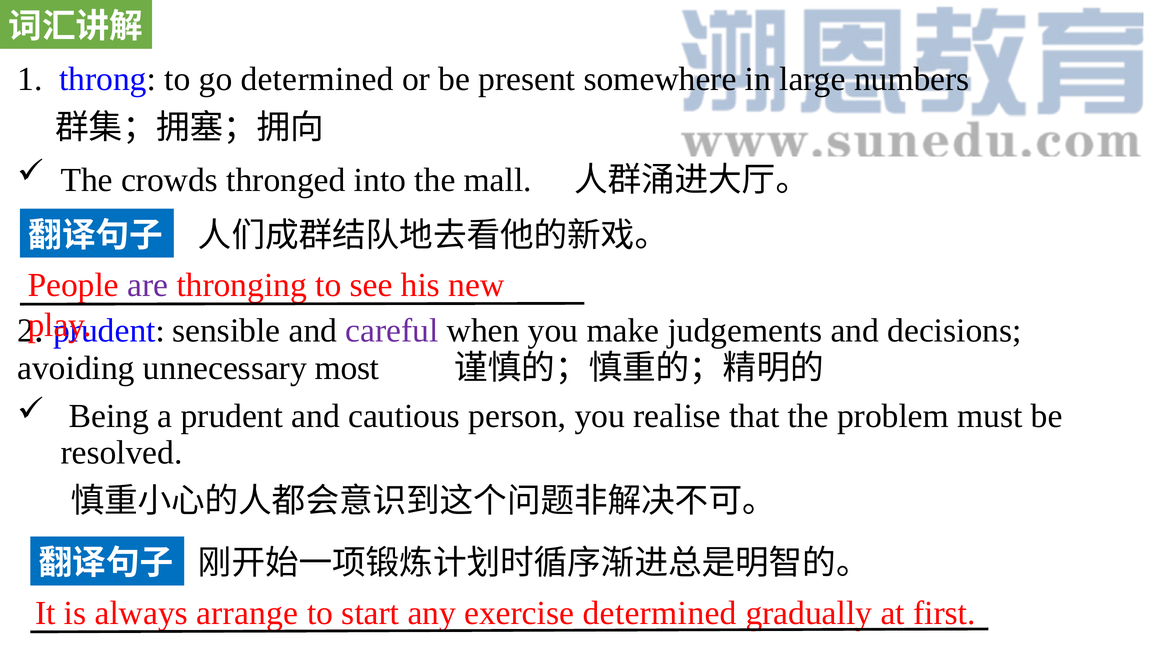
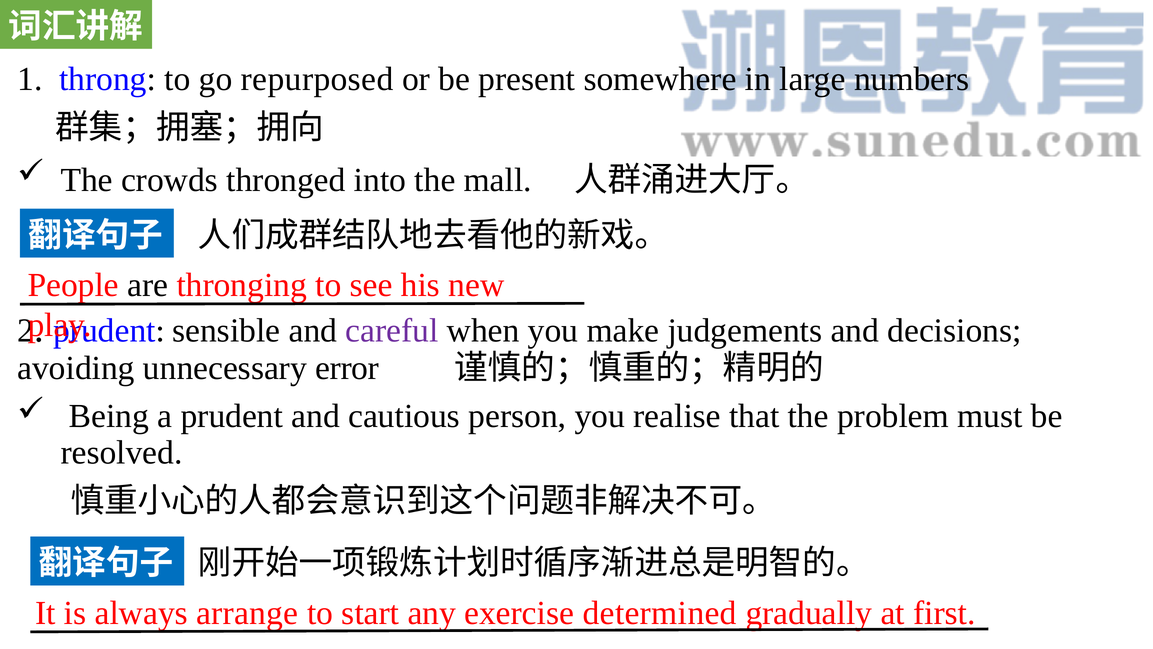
go determined: determined -> repurposed
are colour: purple -> black
most: most -> error
